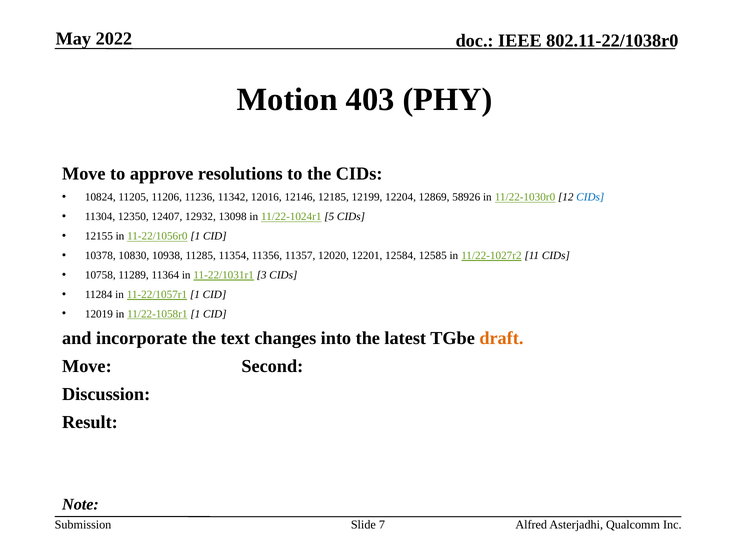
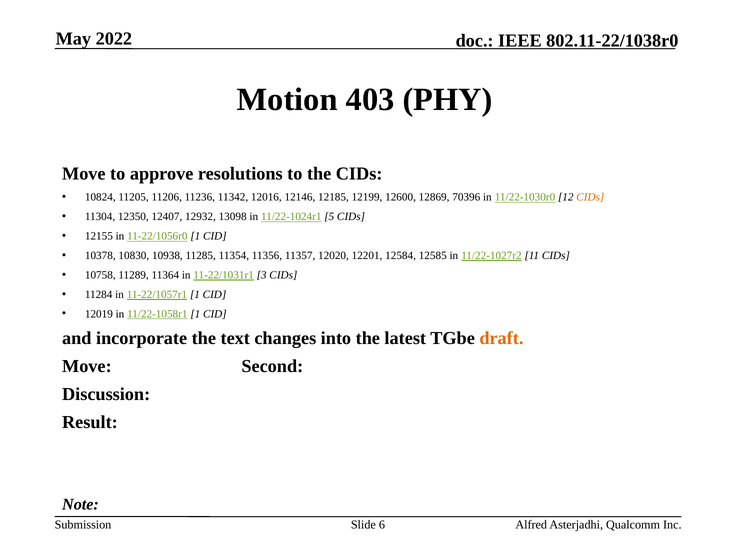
12204: 12204 -> 12600
58926: 58926 -> 70396
CIDs at (590, 197) colour: blue -> orange
7: 7 -> 6
